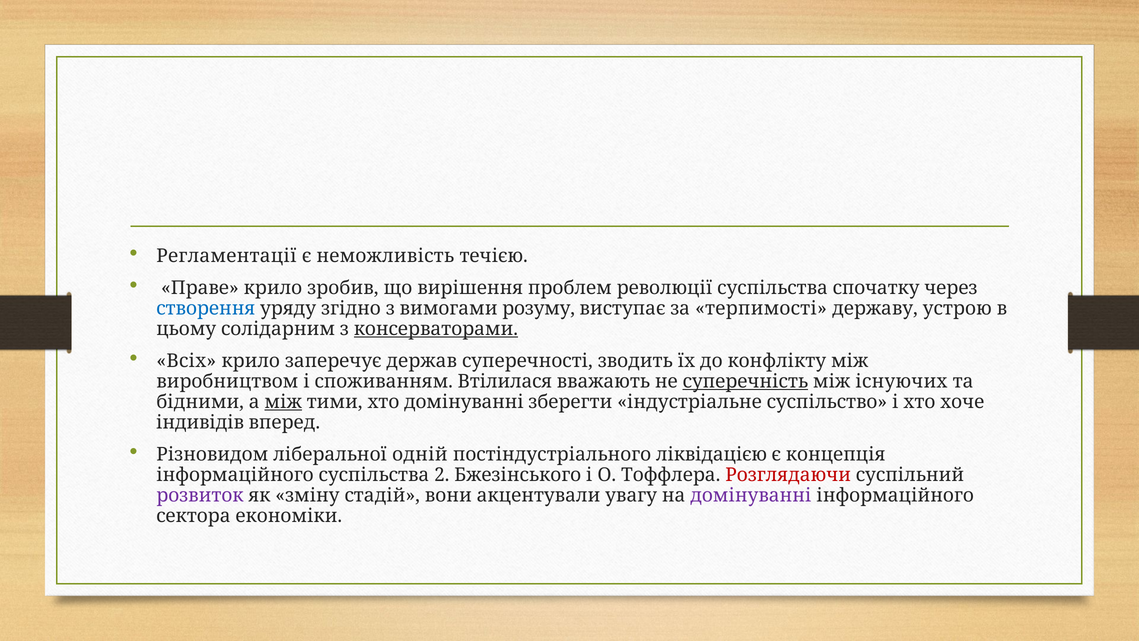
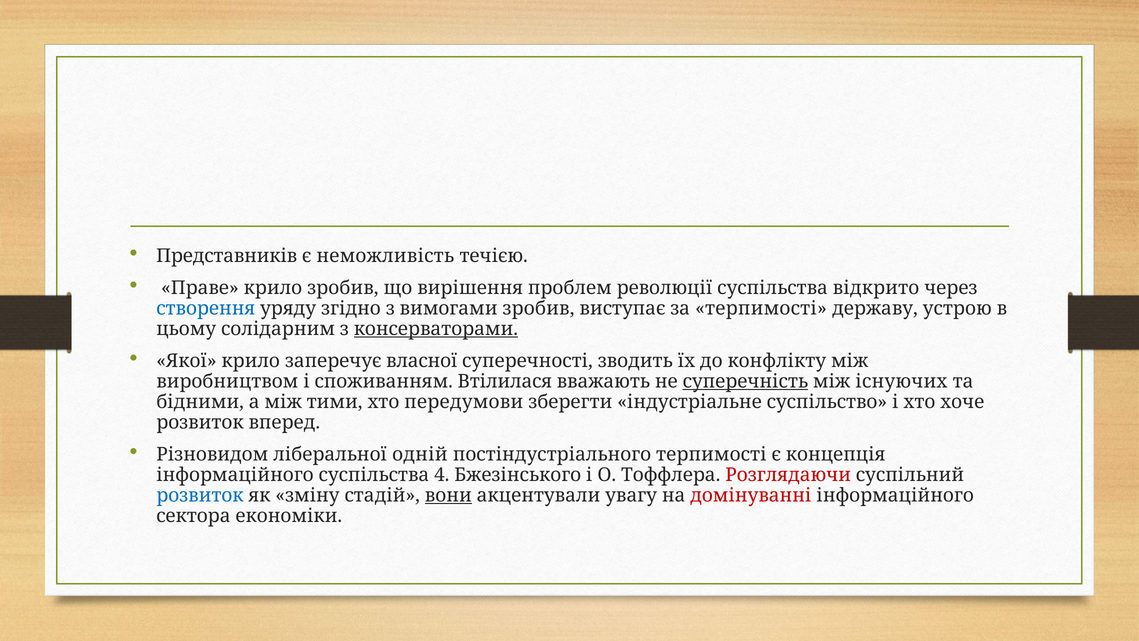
Регламентації: Регламентації -> Представників
спочатку: спочатку -> відкрито
вимогами розуму: розуму -> зробив
Всіх: Всіх -> Якої
держав: держав -> власної
між at (283, 402) underline: present -> none
хто домінуванні: домінуванні -> передумови
індивідів at (200, 422): індивідів -> розвиток
постіндустріального ліквідацією: ліквідацією -> терпимості
2: 2 -> 4
розвиток at (200, 495) colour: purple -> blue
вони underline: none -> present
домінуванні at (751, 495) colour: purple -> red
